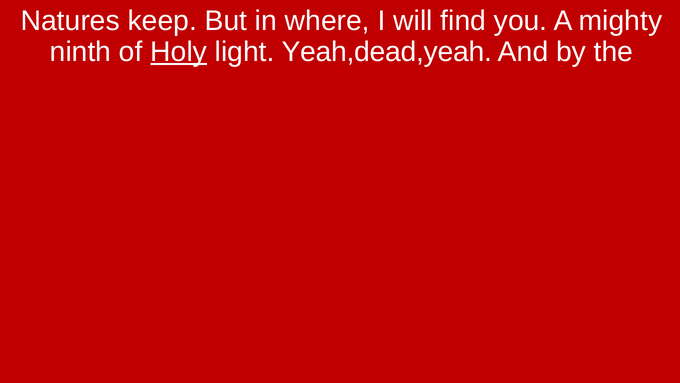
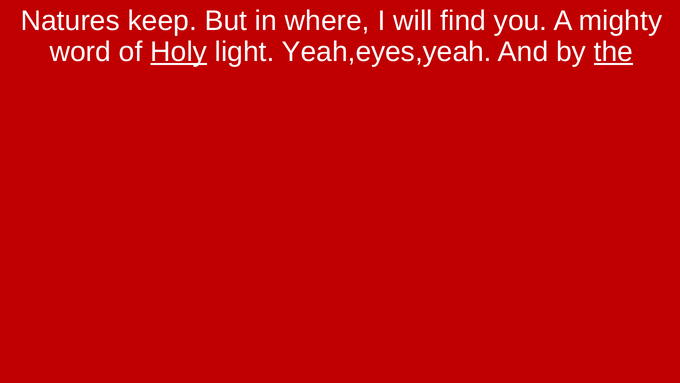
ninth: ninth -> word
Yeah,dead,yeah: Yeah,dead,yeah -> Yeah,eyes,yeah
the underline: none -> present
